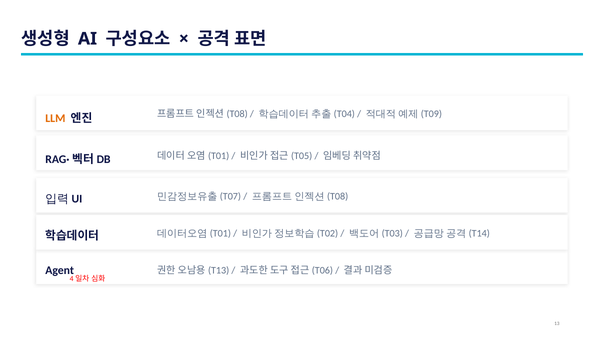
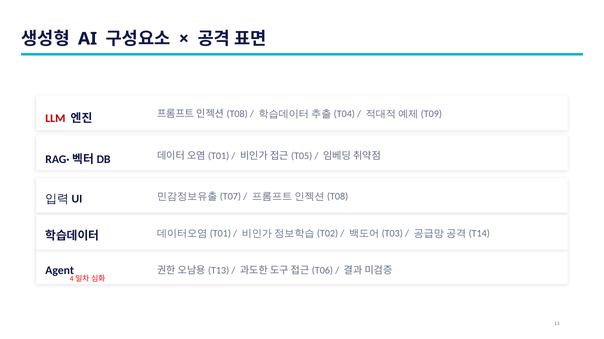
LLM colour: orange -> red
